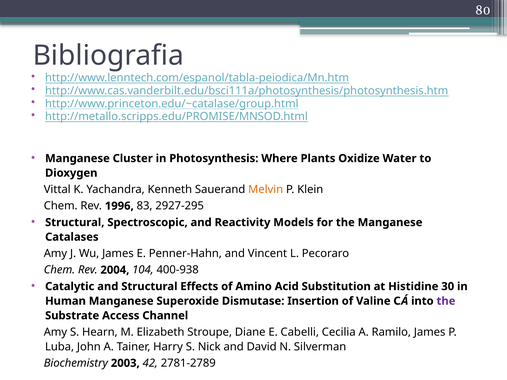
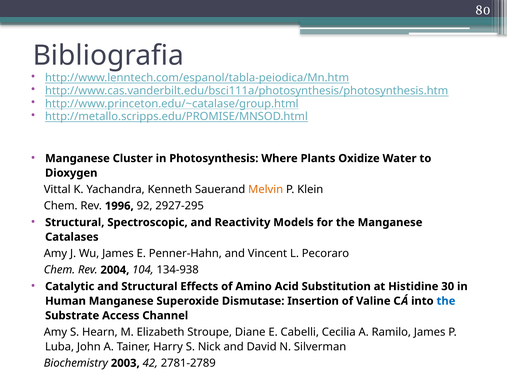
83: 83 -> 92
400-938: 400-938 -> 134-938
the at (446, 301) colour: purple -> blue
